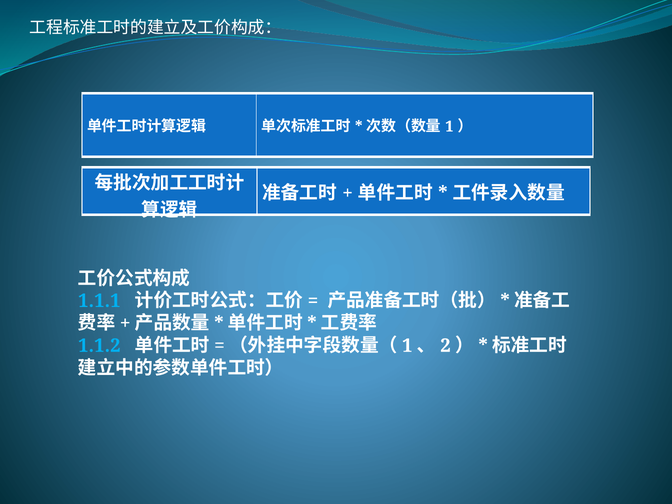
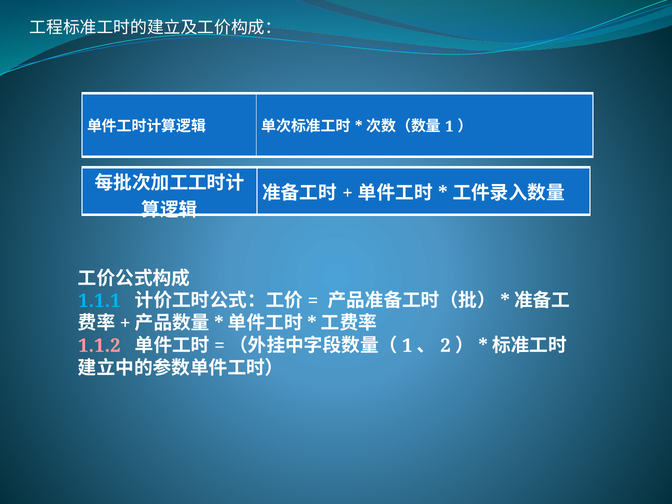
1.1.2 colour: light blue -> pink
